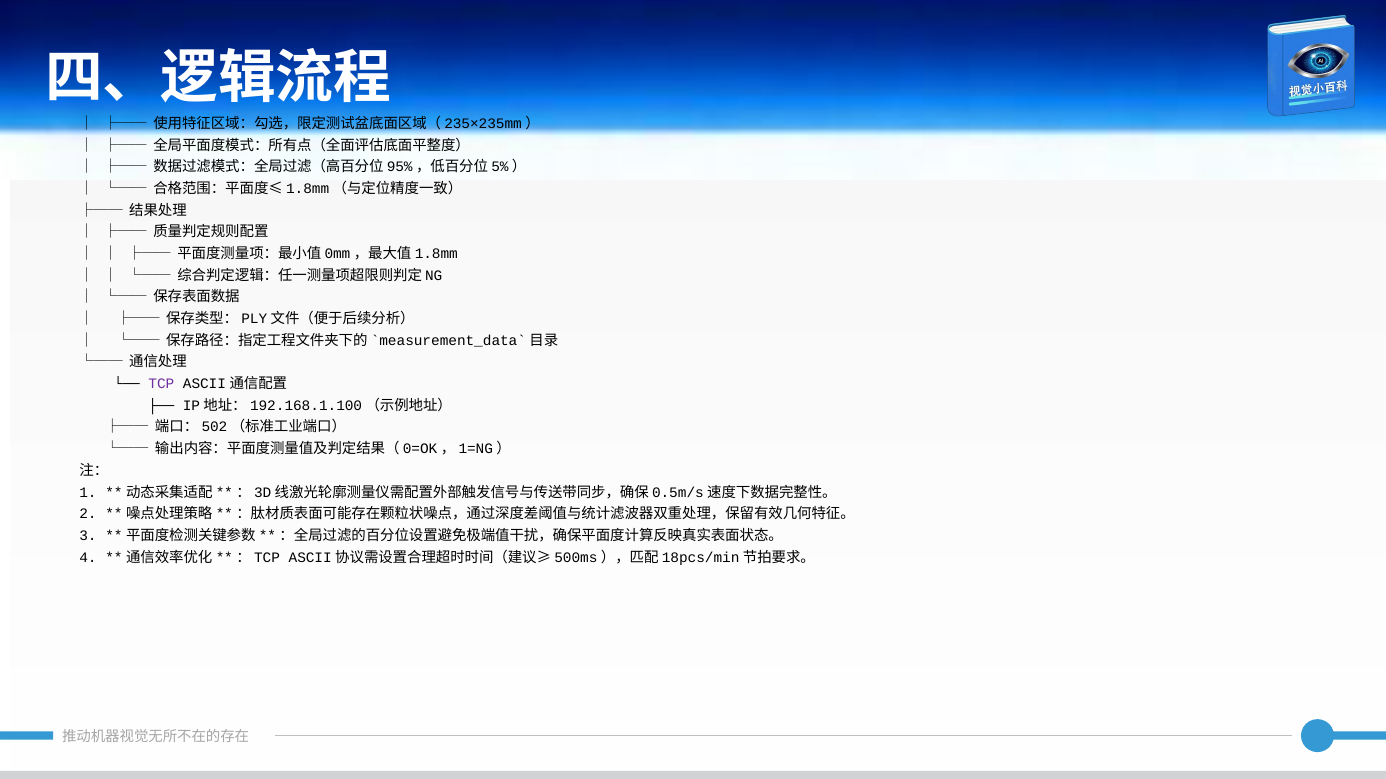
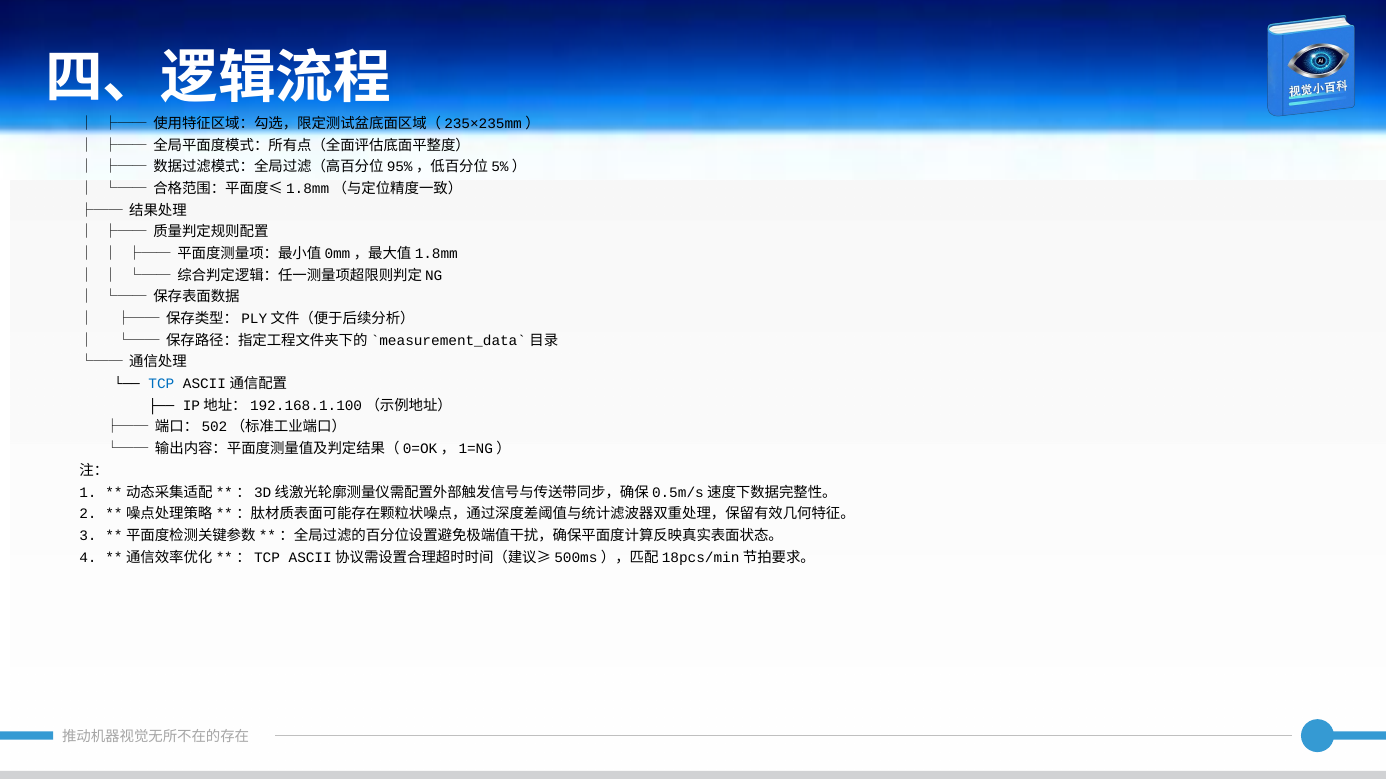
TCP colour: purple -> blue
